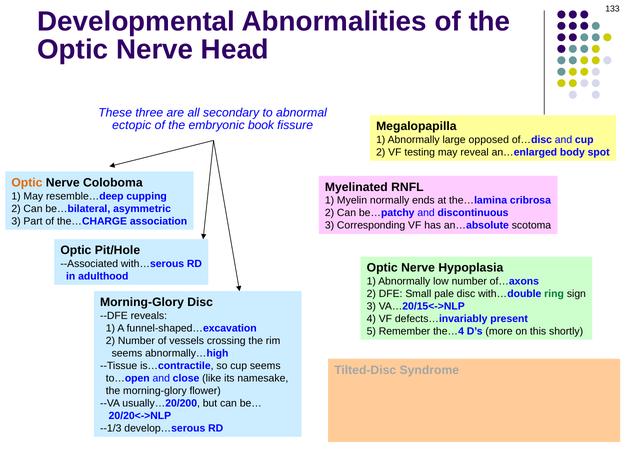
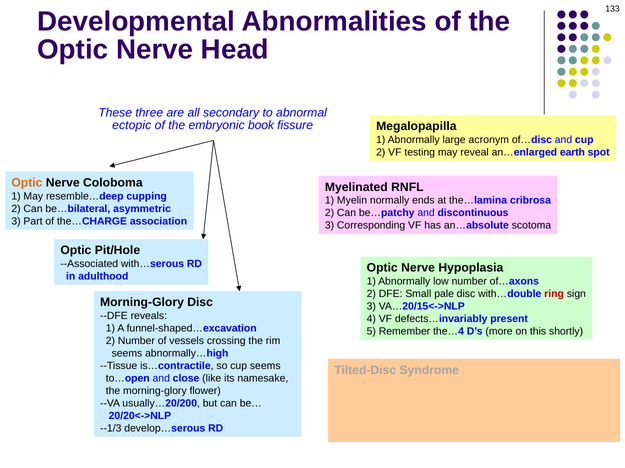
opposed: opposed -> acronym
body: body -> earth
ring colour: green -> red
